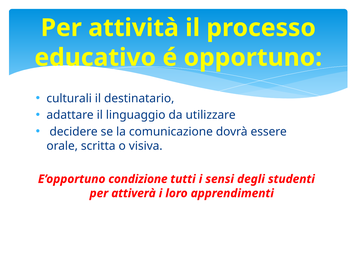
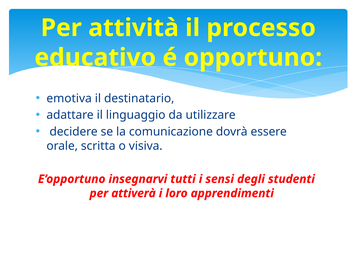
culturali: culturali -> emotiva
condizione: condizione -> insegnarvi
